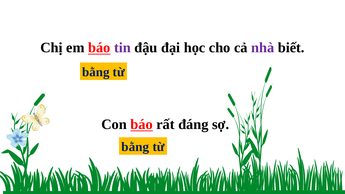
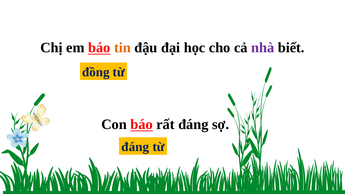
tin colour: purple -> orange
bằng at (96, 72): bằng -> đồng
bằng at (135, 147): bằng -> đáng
